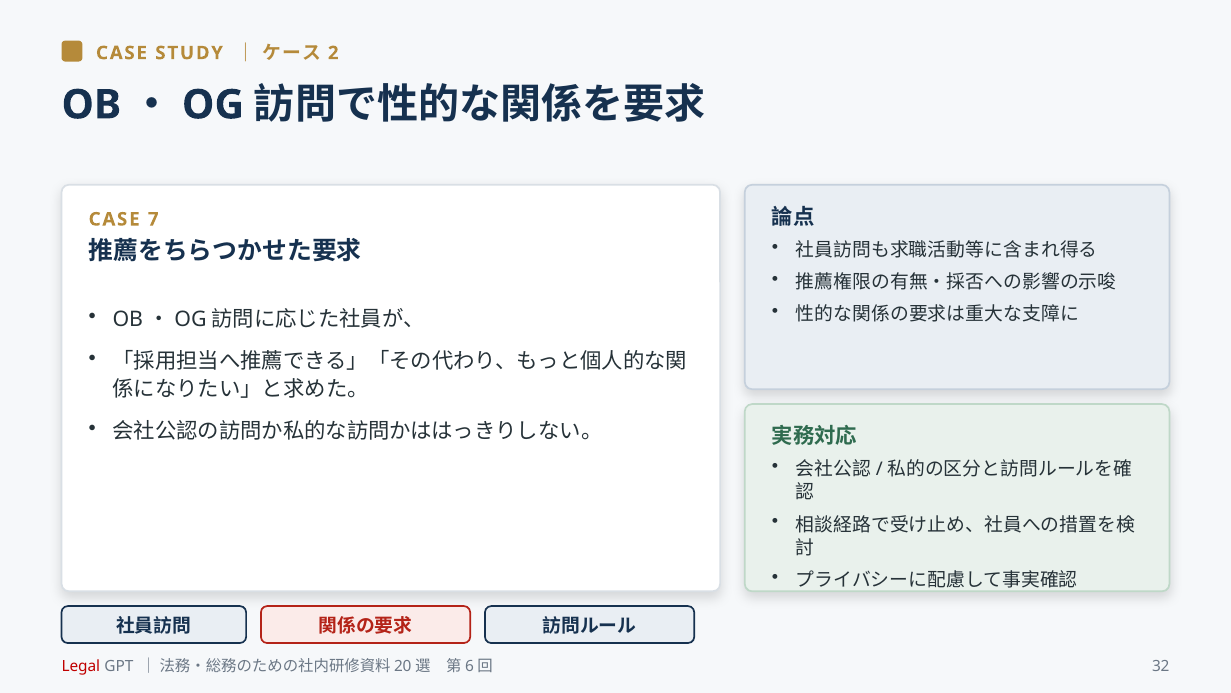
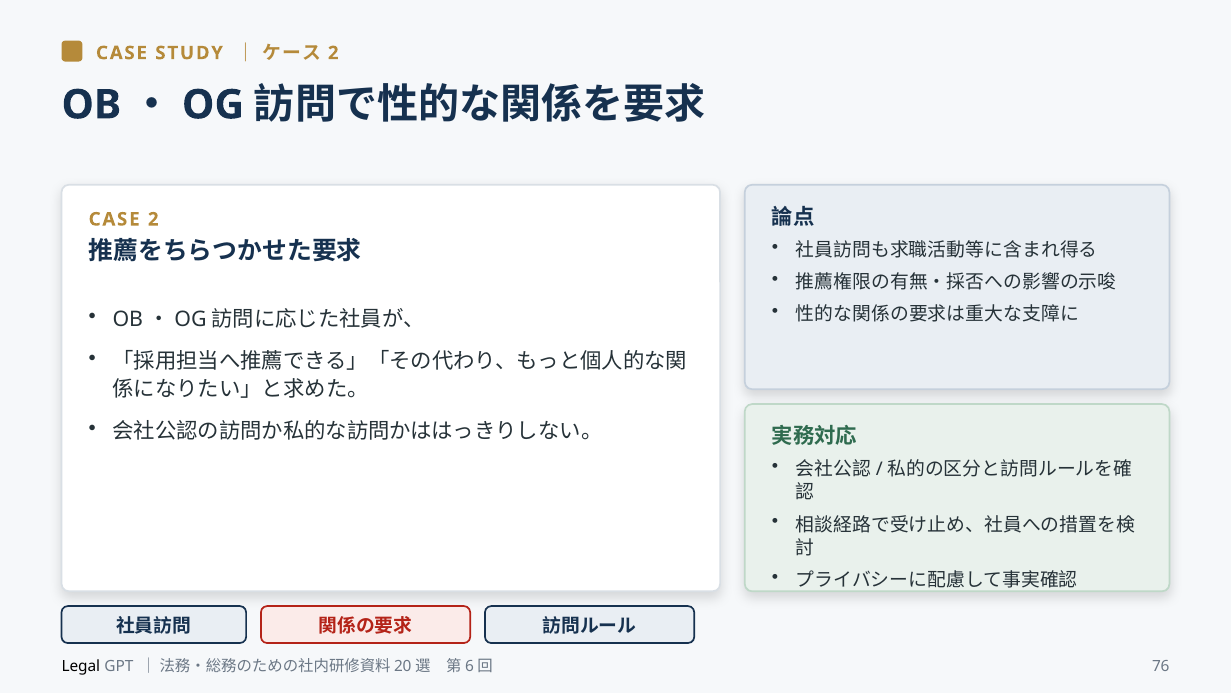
CASE 7: 7 -> 2
Legal colour: red -> black
32: 32 -> 76
